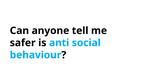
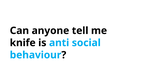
safer: safer -> knife
